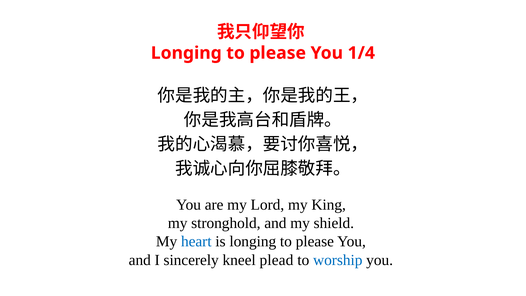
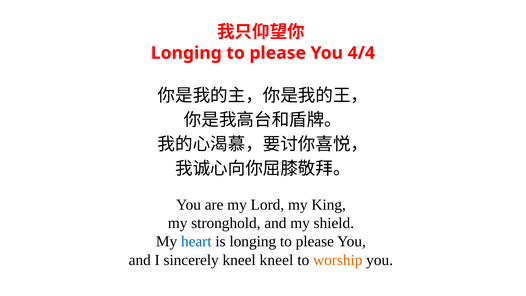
1/4: 1/4 -> 4/4
kneel plead: plead -> kneel
worship colour: blue -> orange
